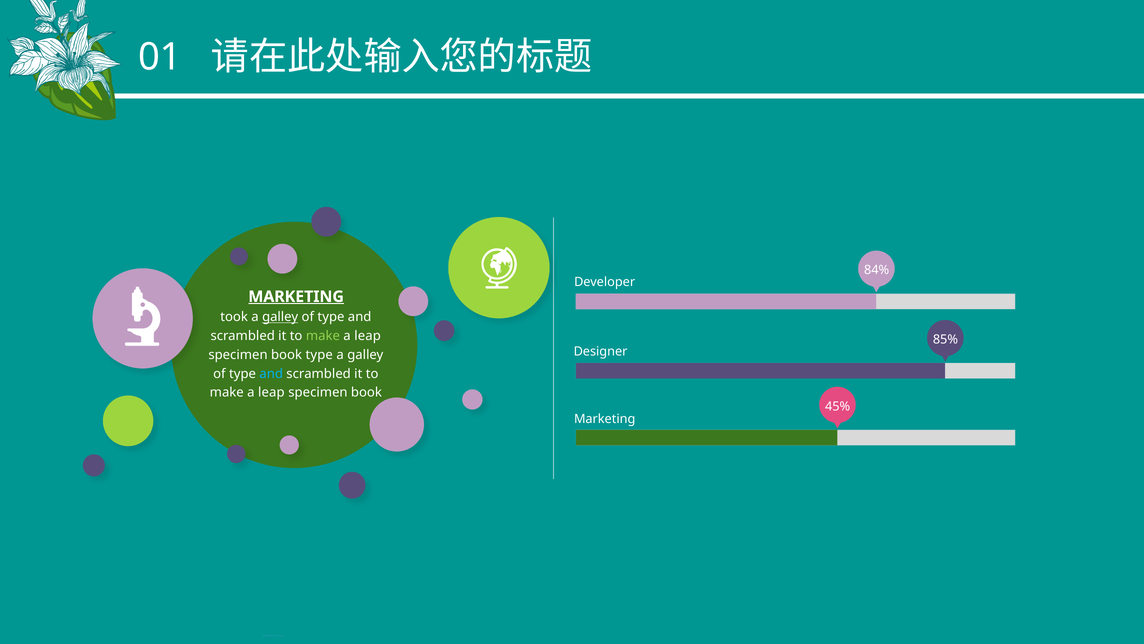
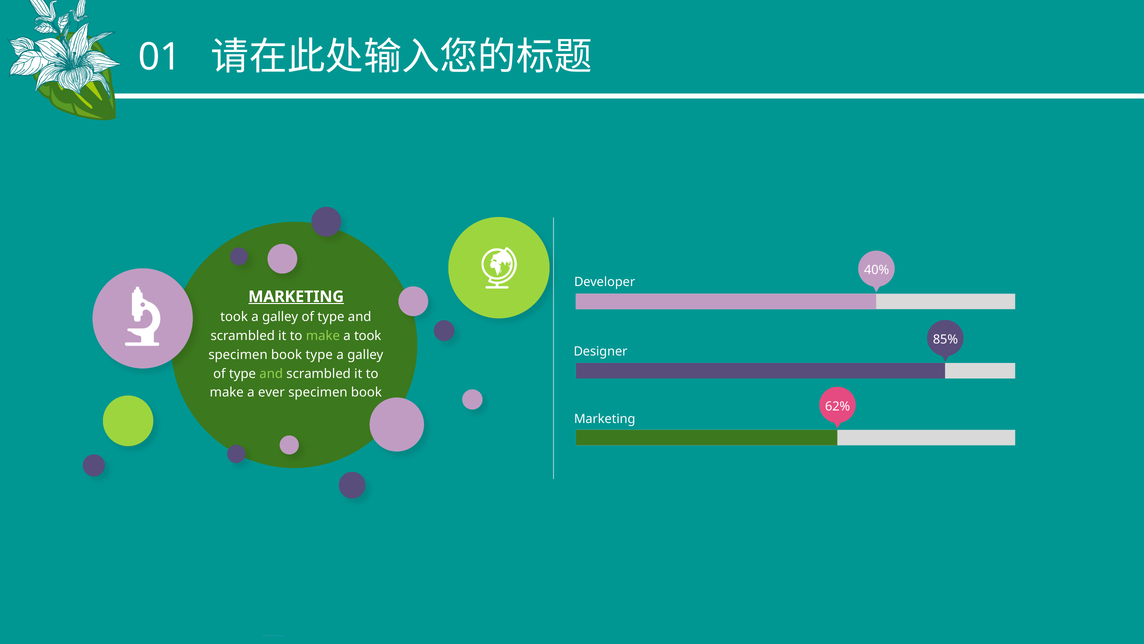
84%: 84% -> 40%
galley at (280, 317) underline: present -> none
leap at (368, 336): leap -> took
and at (271, 373) colour: light blue -> light green
leap at (271, 392): leap -> ever
45%: 45% -> 62%
